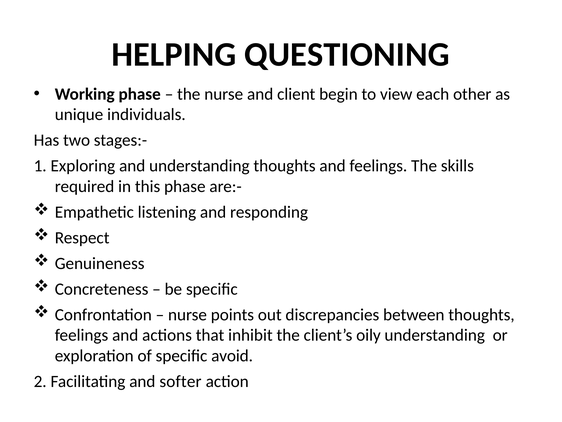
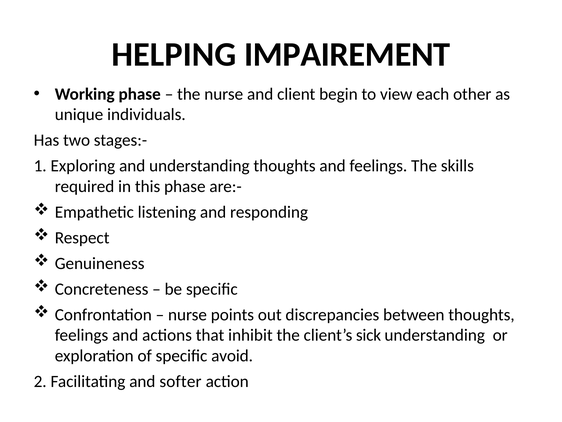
QUESTIONING: QUESTIONING -> IMPAIREMENT
oily: oily -> sick
